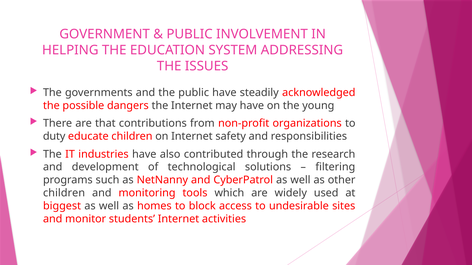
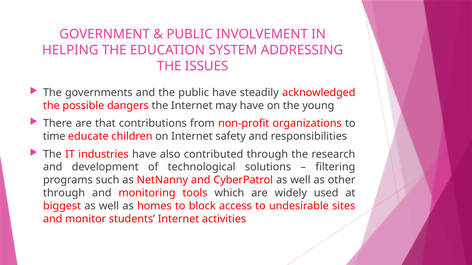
duty: duty -> time
children at (64, 193): children -> through
